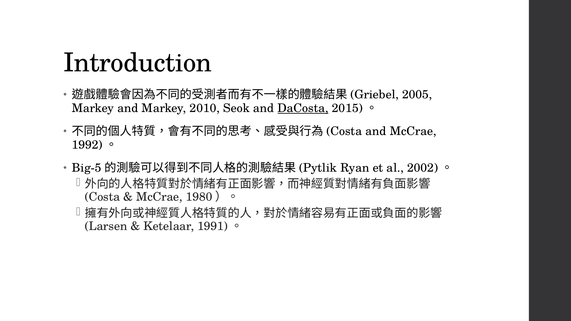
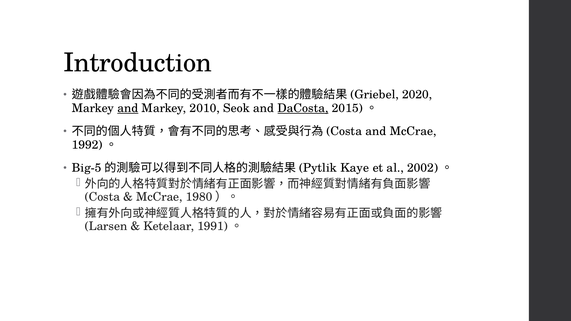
2005: 2005 -> 2020
and at (128, 108) underline: none -> present
Ryan: Ryan -> Kaye
